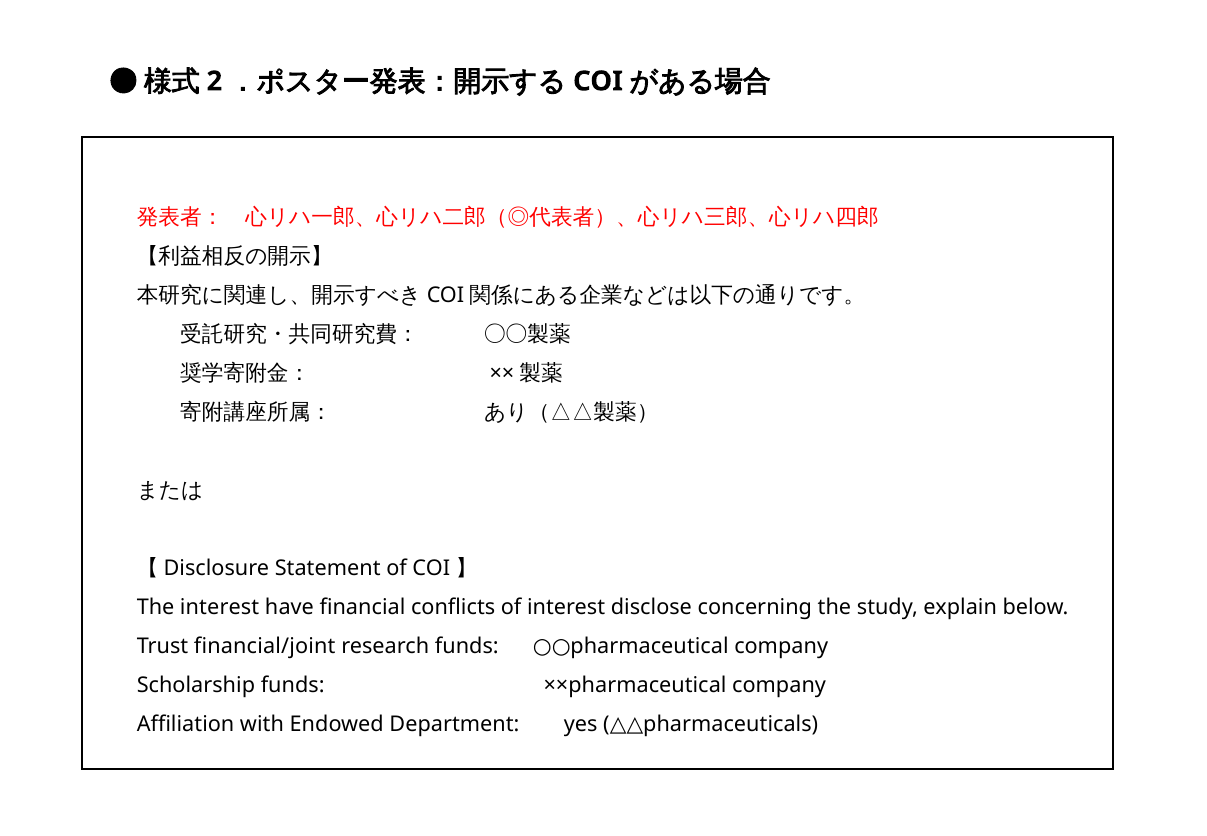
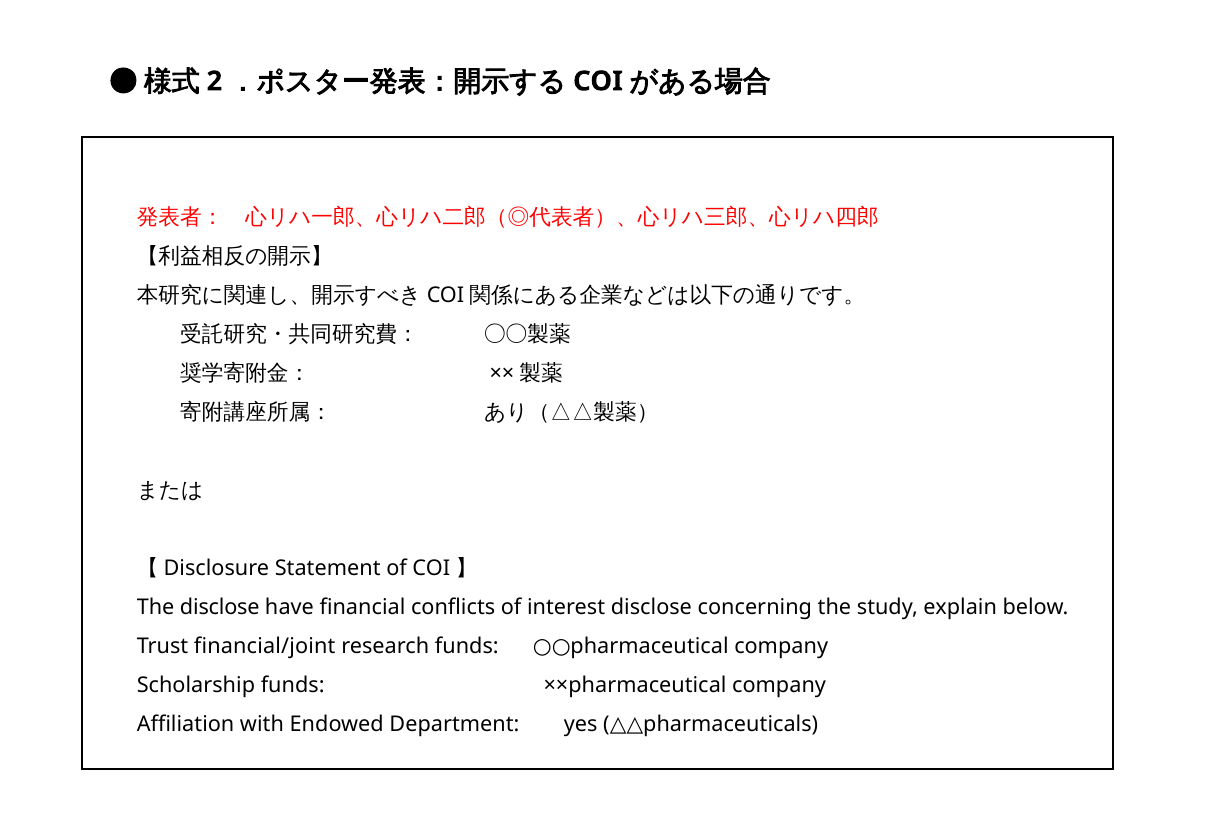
The interest: interest -> disclose
